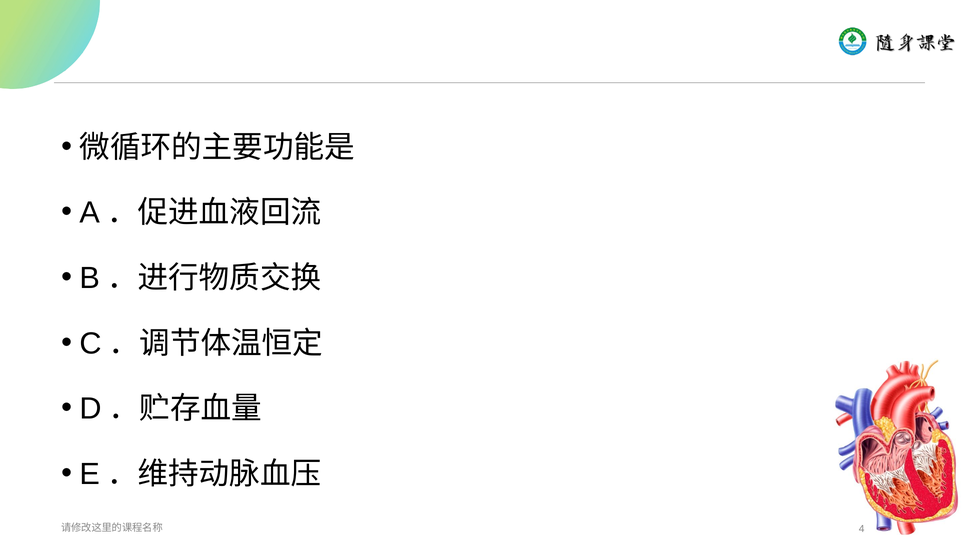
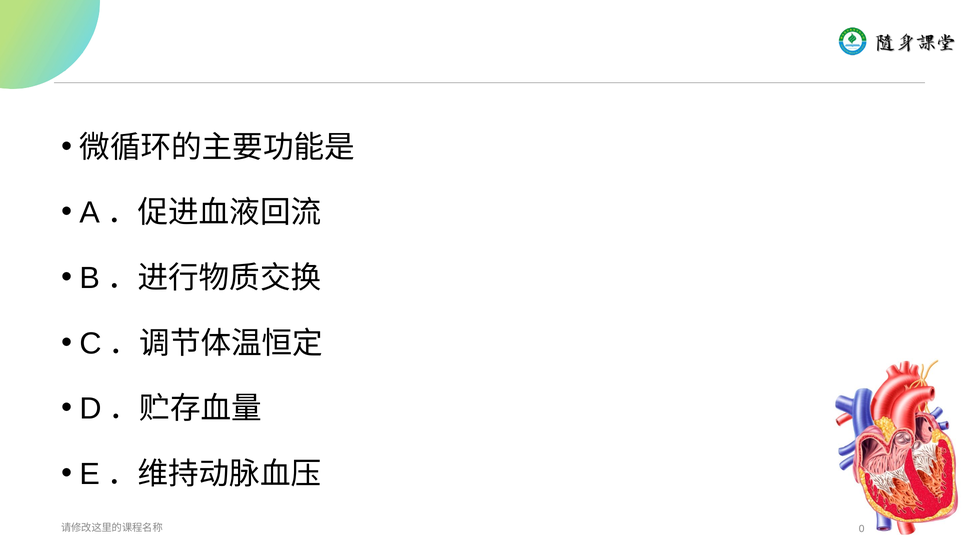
4: 4 -> 0
